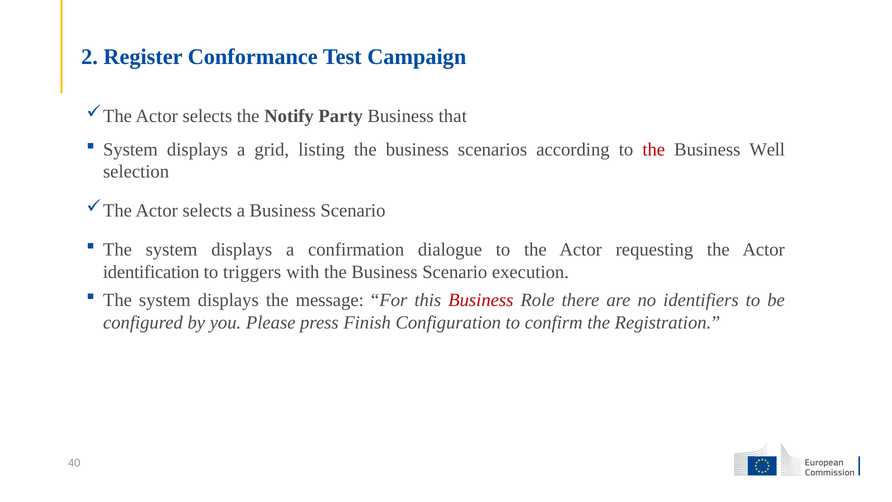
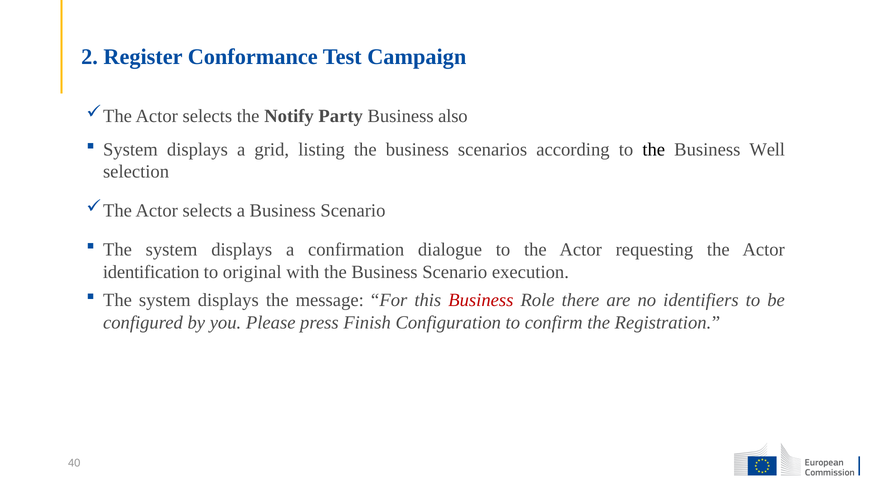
that: that -> also
the at (654, 149) colour: red -> black
triggers: triggers -> original
